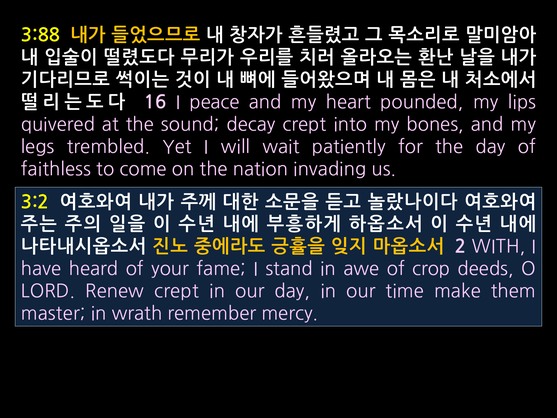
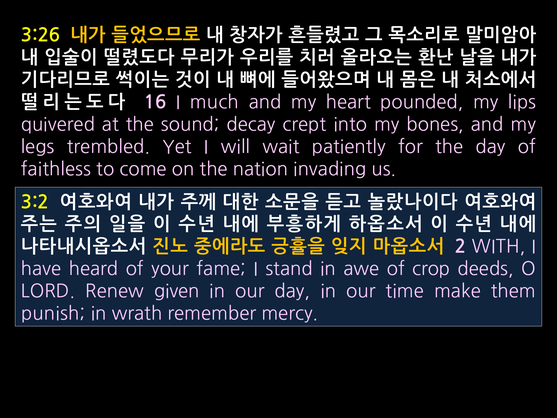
3:88: 3:88 -> 3:26
peace: peace -> much
Renew crept: crept -> given
master: master -> punish
